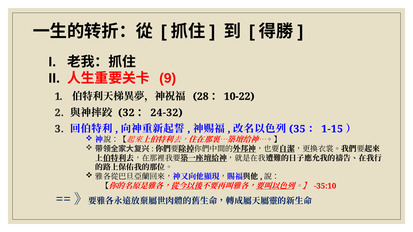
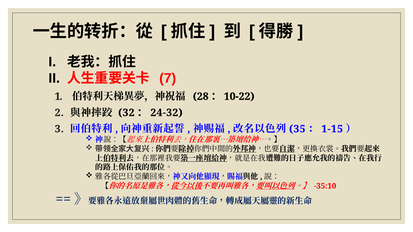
9: 9 -> 7
